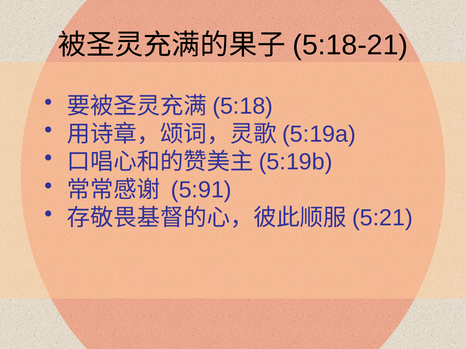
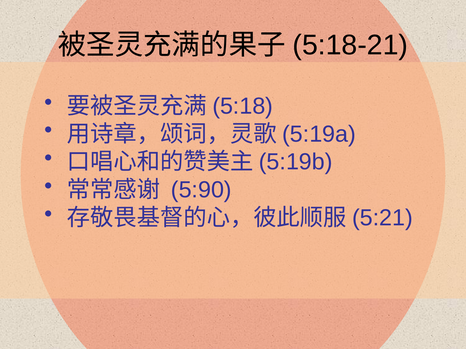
5:91: 5:91 -> 5:90
